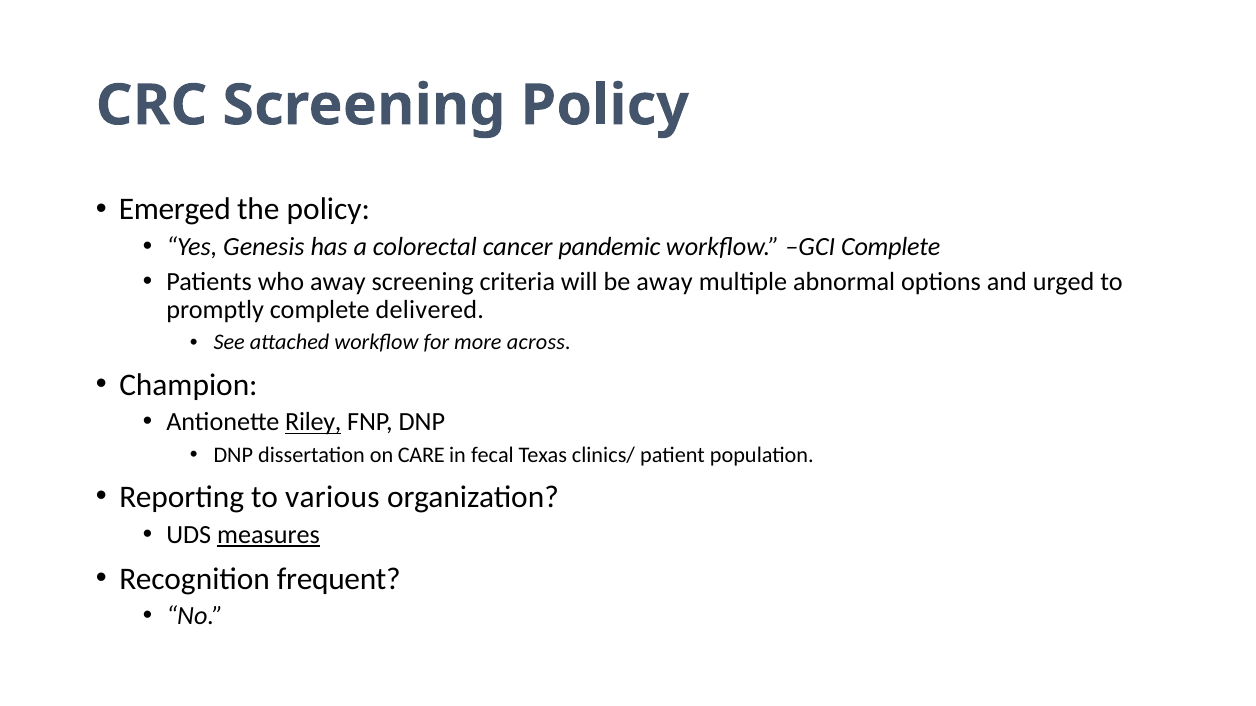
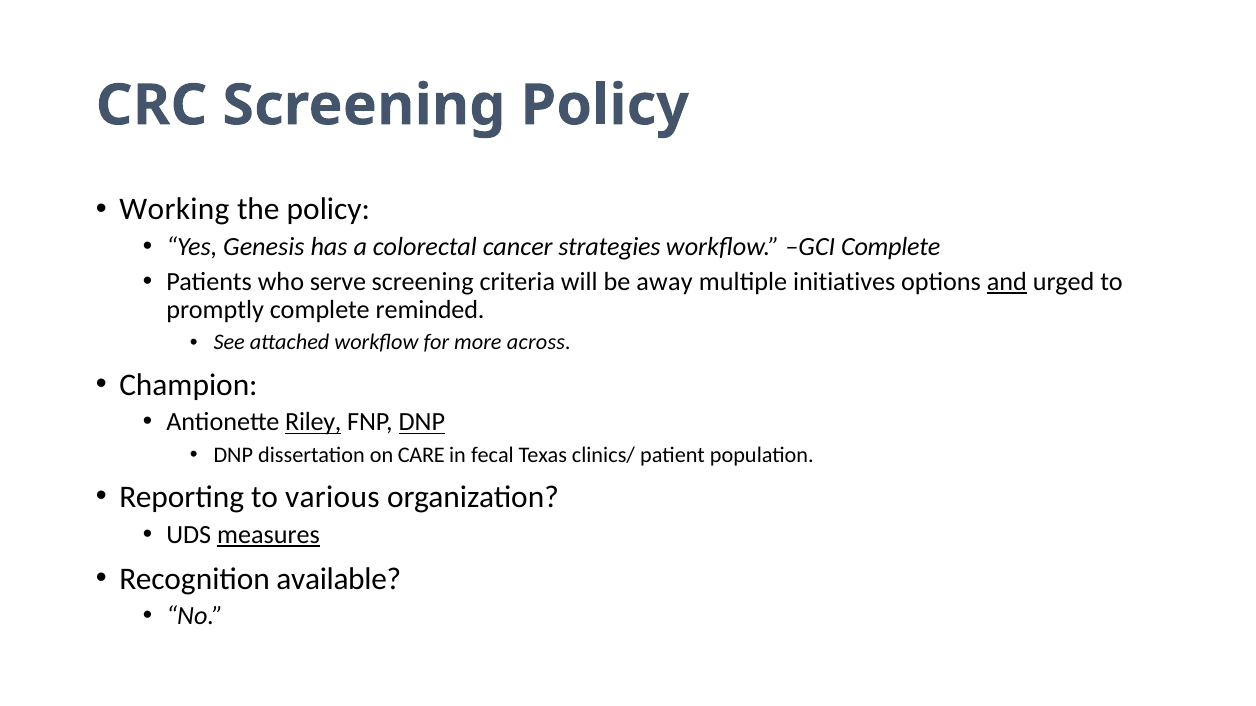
Emerged: Emerged -> Working
pandemic: pandemic -> strategies
who away: away -> serve
abnormal: abnormal -> initiatives
and underline: none -> present
delivered: delivered -> reminded
DNP at (422, 423) underline: none -> present
frequent: frequent -> available
